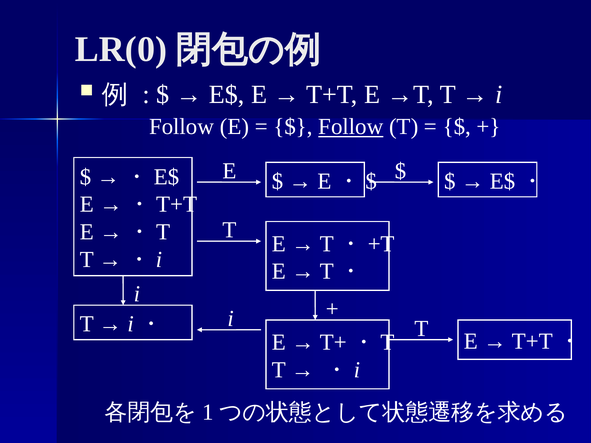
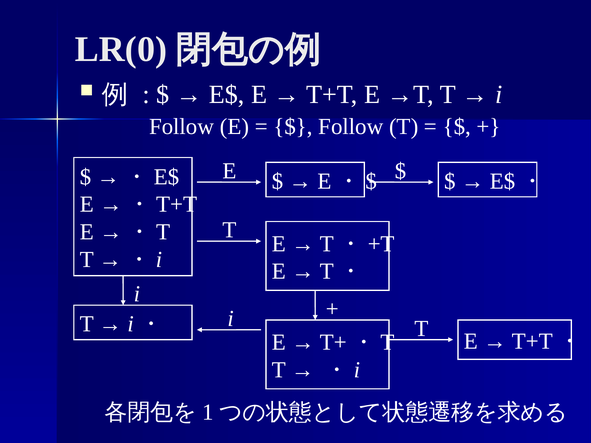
Follow at (351, 127) underline: present -> none
